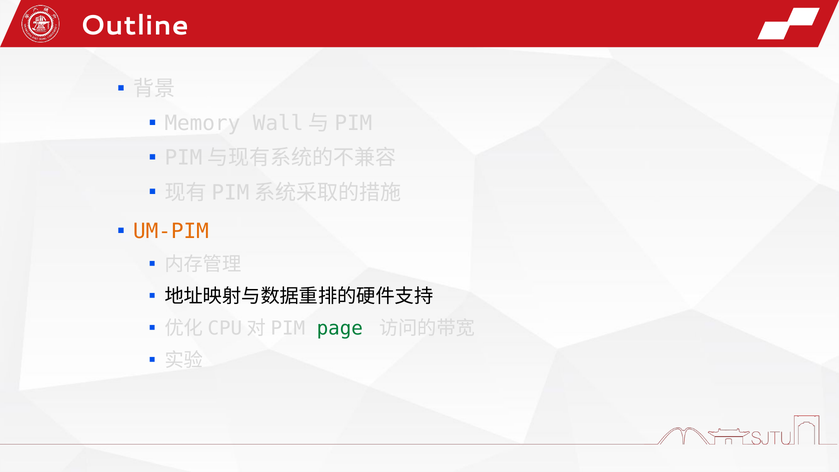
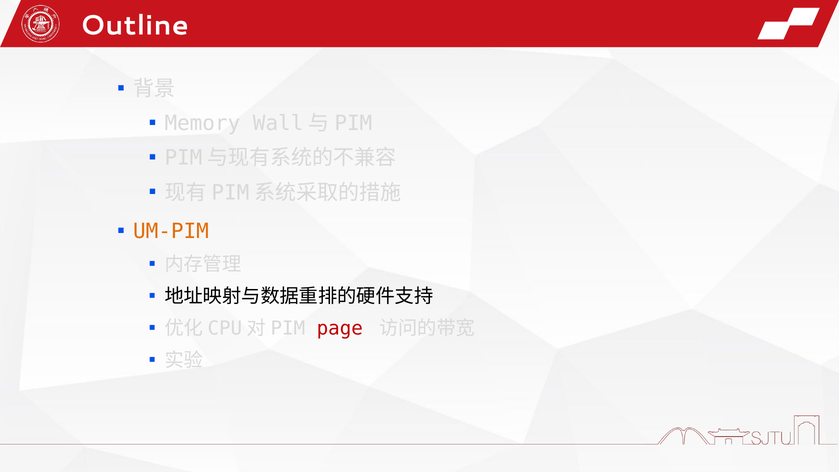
page colour: green -> red
